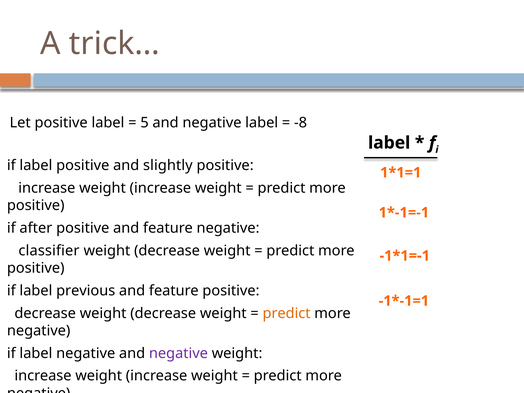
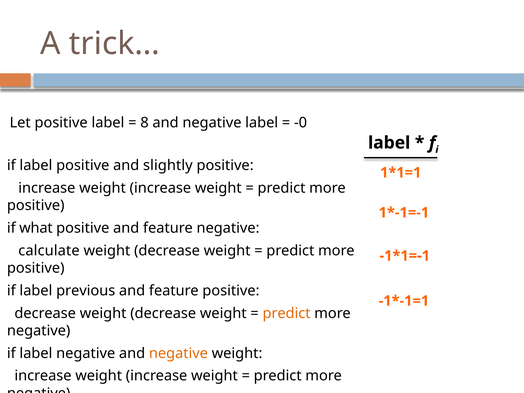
5: 5 -> 8
-8: -8 -> -0
after: after -> what
classifier: classifier -> calculate
negative at (178, 353) colour: purple -> orange
